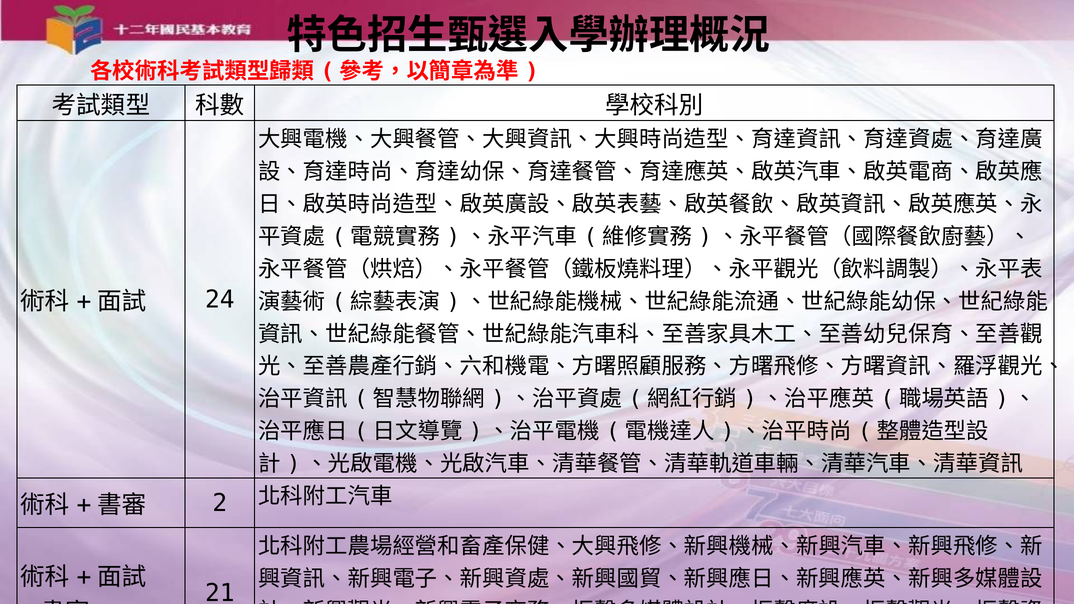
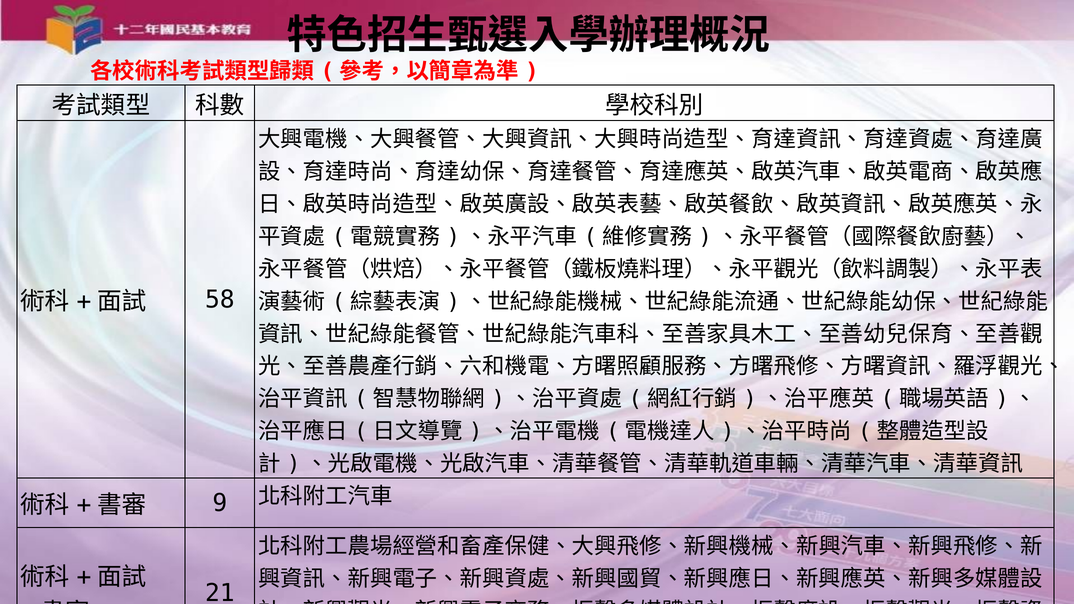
24: 24 -> 58
2: 2 -> 9
